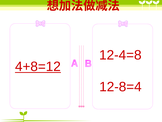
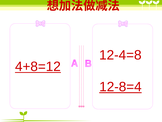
12-8=4 underline: none -> present
